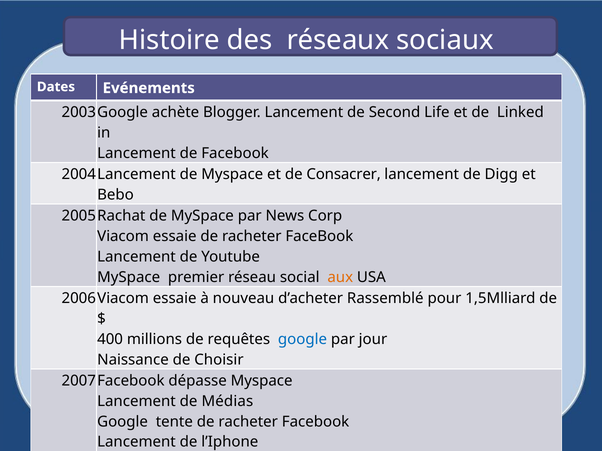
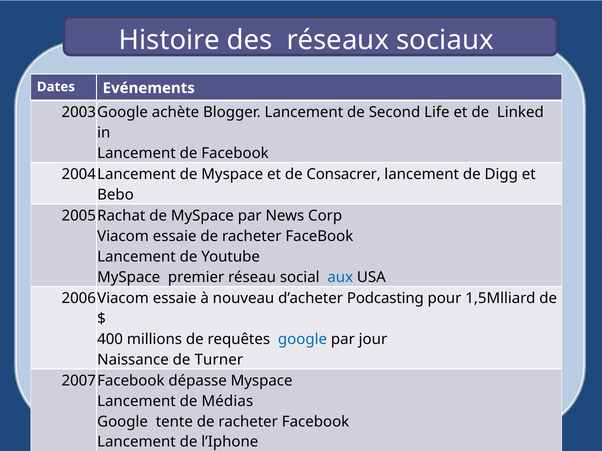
aux colour: orange -> blue
Rassemblé: Rassemblé -> Podcasting
Choisir: Choisir -> Turner
